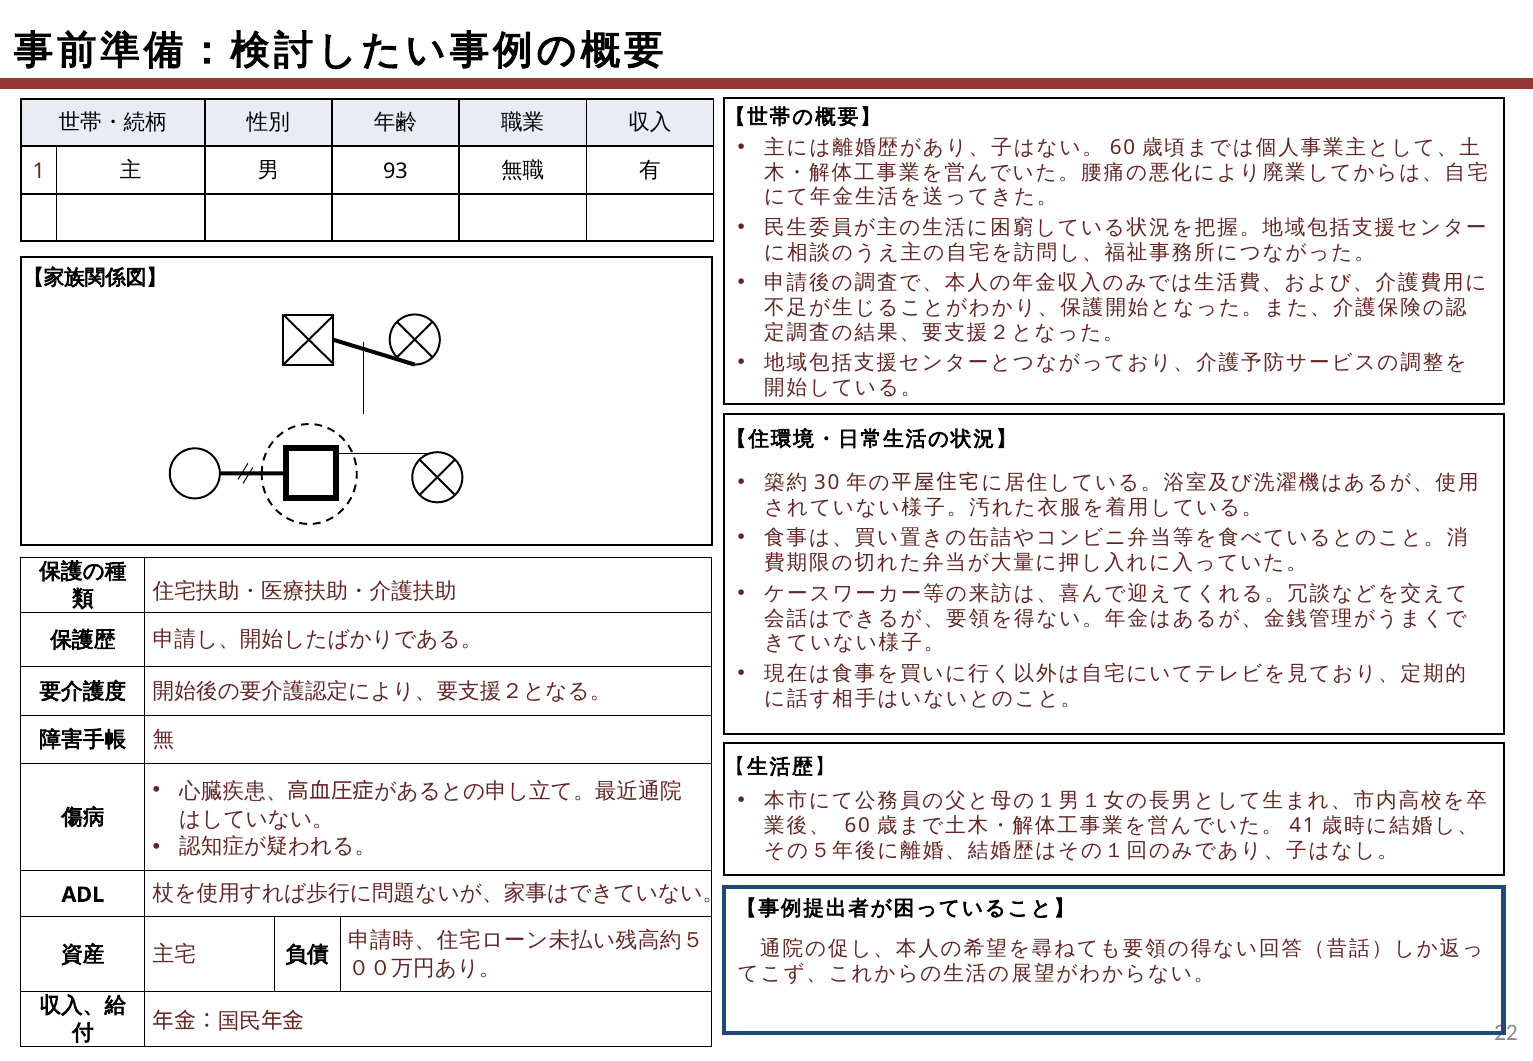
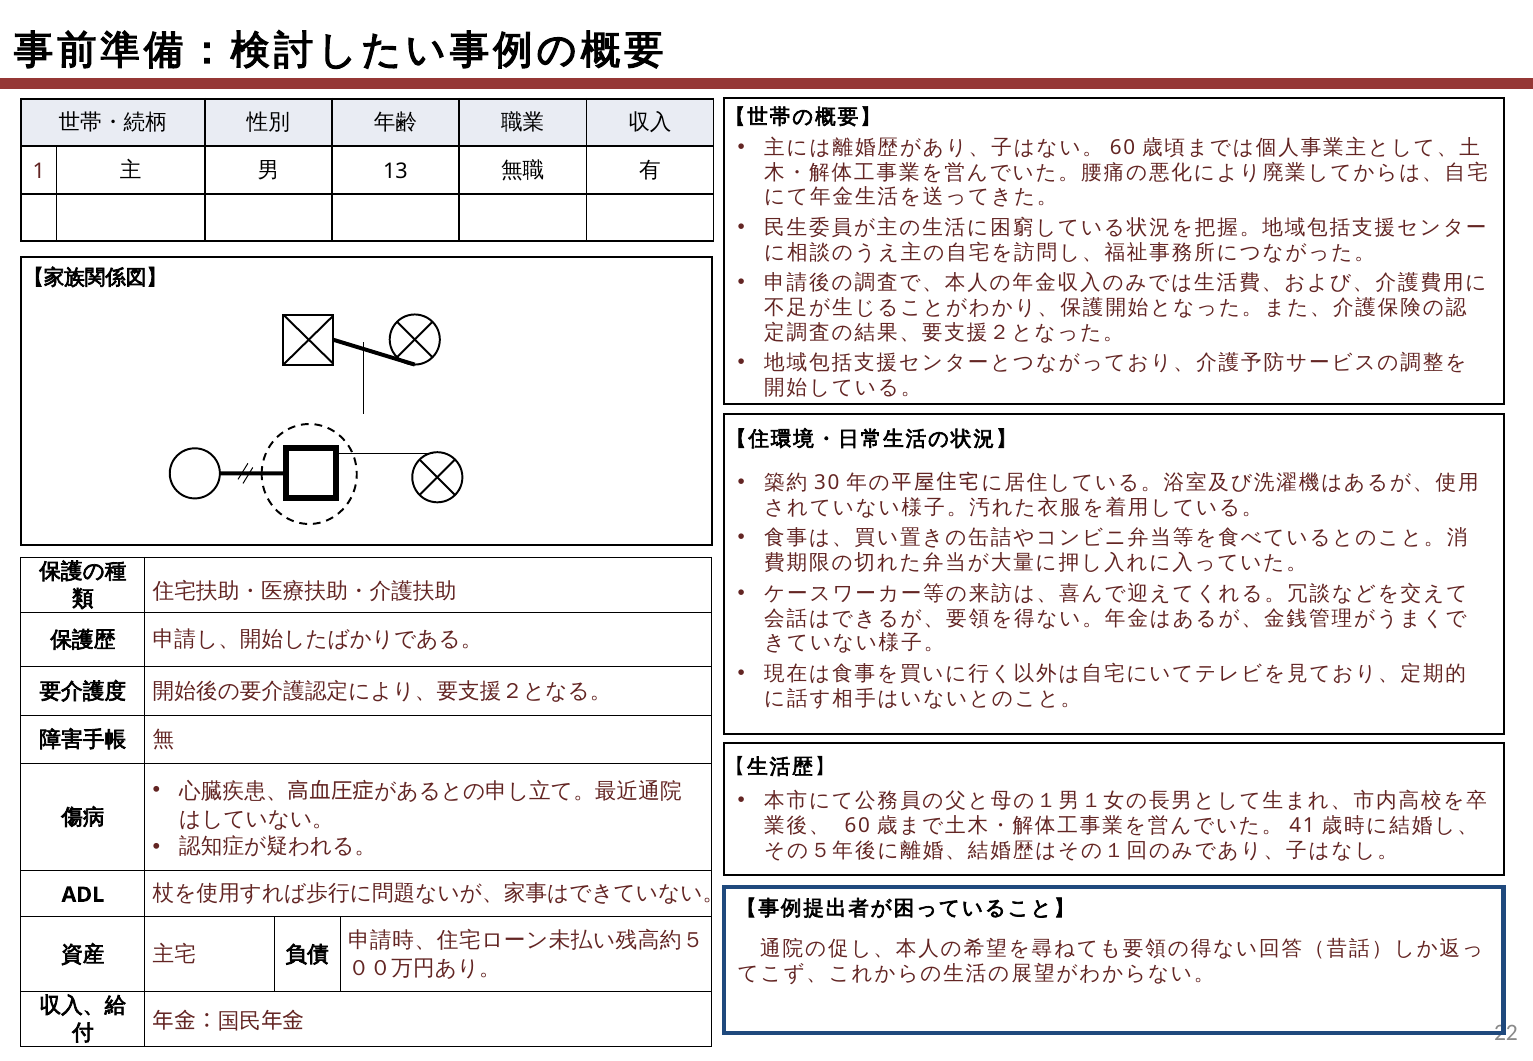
93: 93 -> 13
